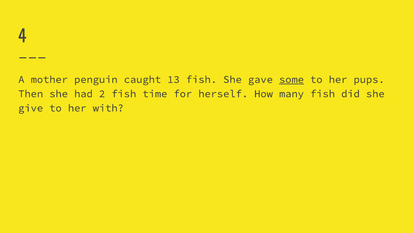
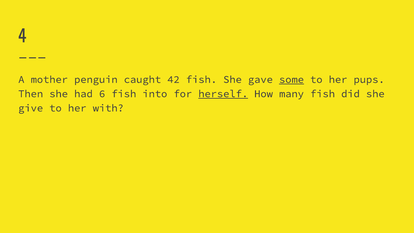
13: 13 -> 42
2: 2 -> 6
time: time -> into
herself underline: none -> present
